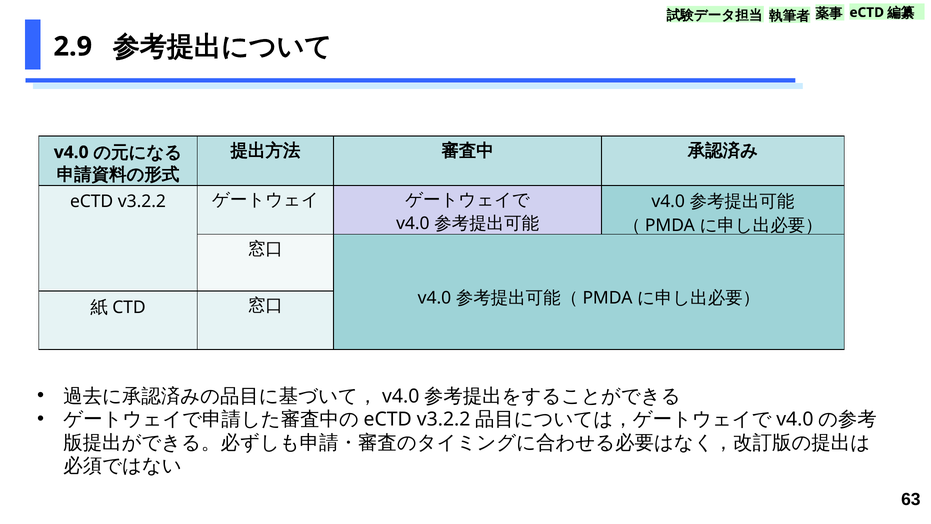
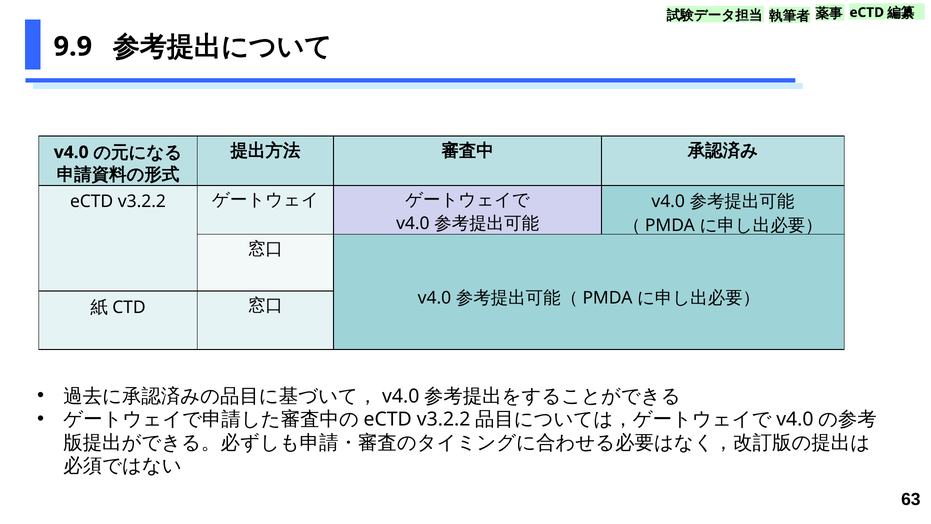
2.9: 2.9 -> 9.9
